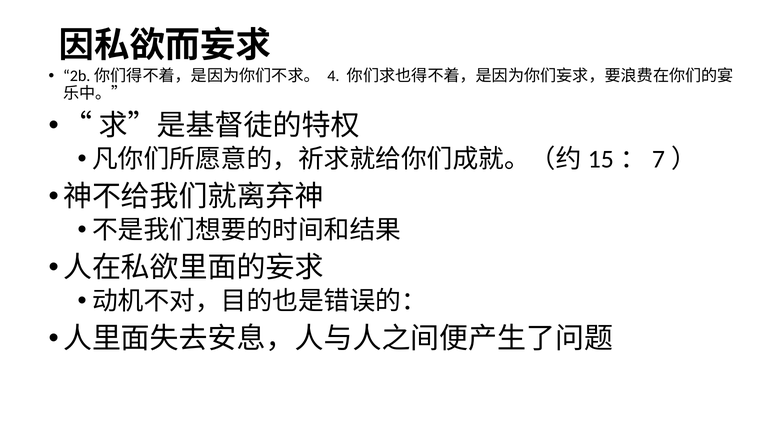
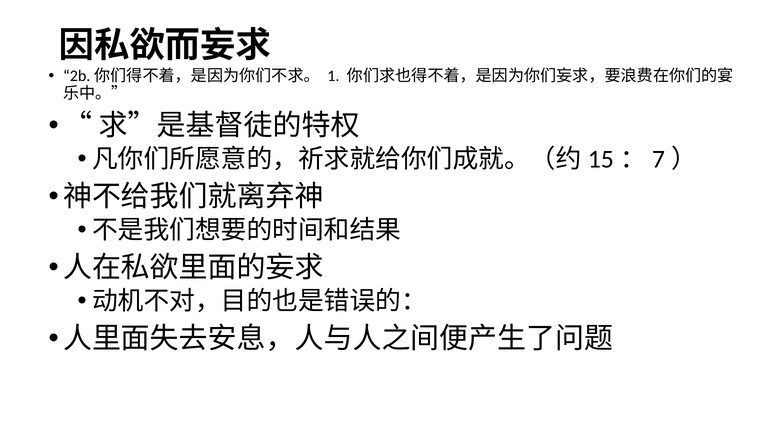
4: 4 -> 1
